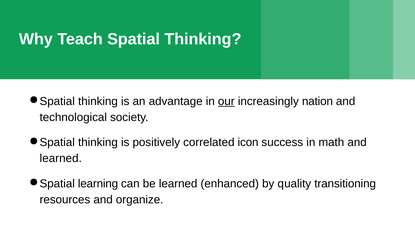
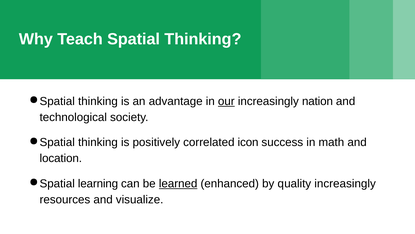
learned at (61, 158): learned -> location
learned at (178, 183) underline: none -> present
quality transitioning: transitioning -> increasingly
organize: organize -> visualize
